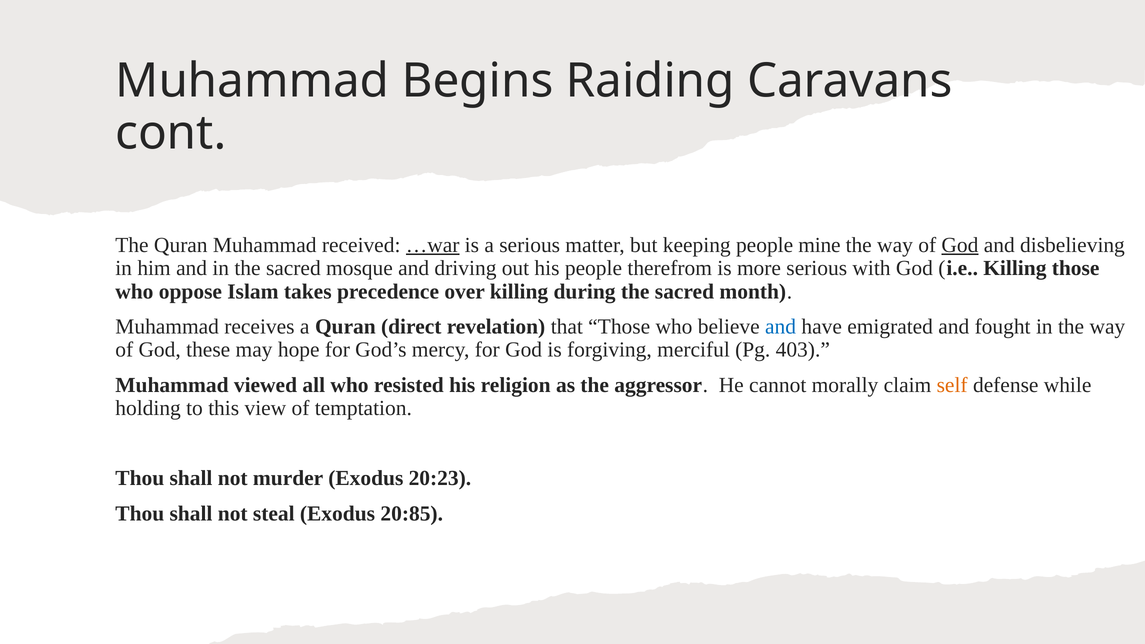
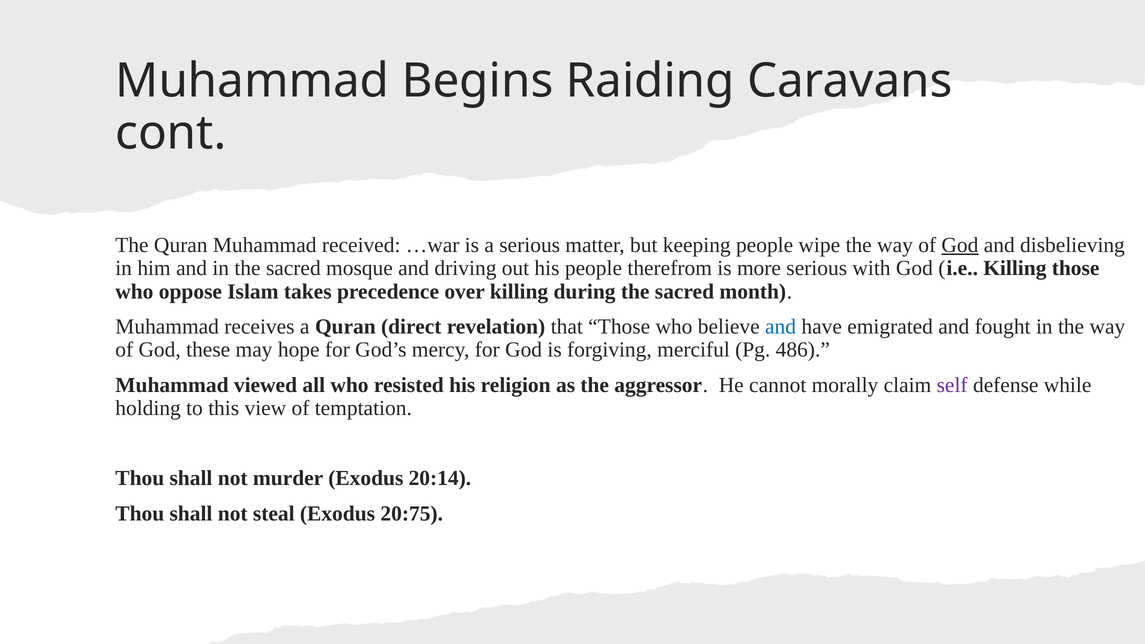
…war underline: present -> none
mine: mine -> wipe
403: 403 -> 486
self colour: orange -> purple
20:23: 20:23 -> 20:14
20:85: 20:85 -> 20:75
